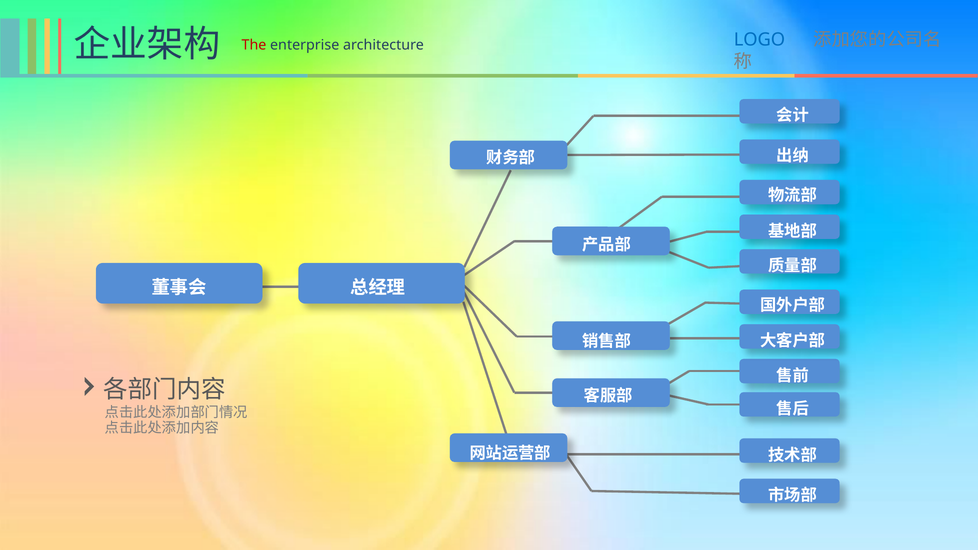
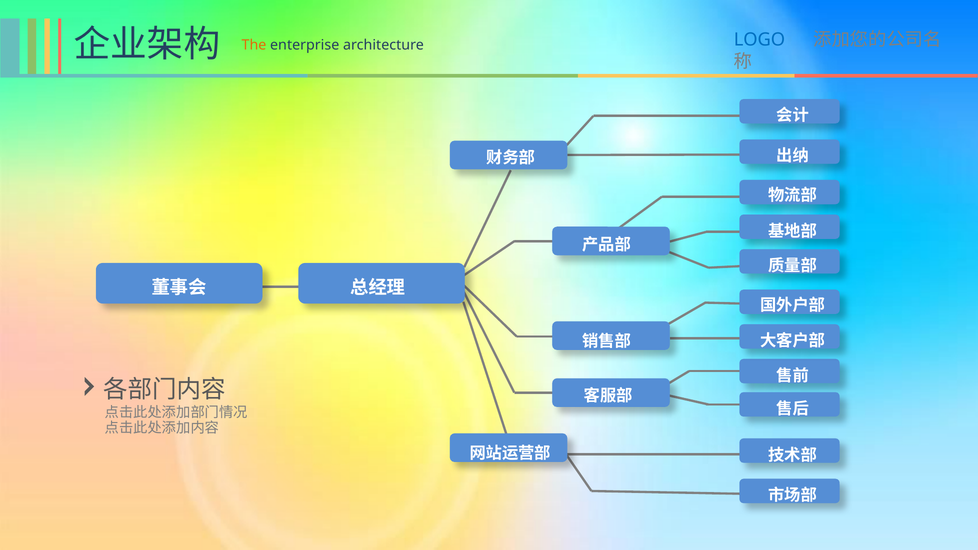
The colour: red -> orange
